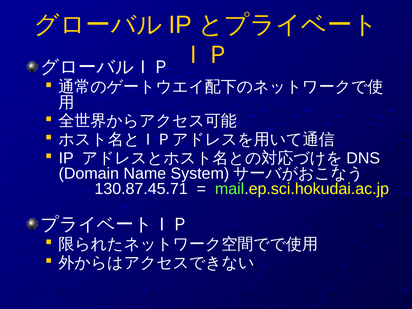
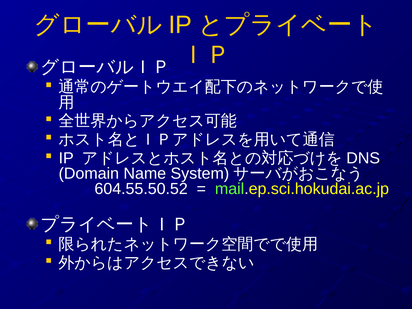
130.87.45.71: 130.87.45.71 -> 604.55.50.52
